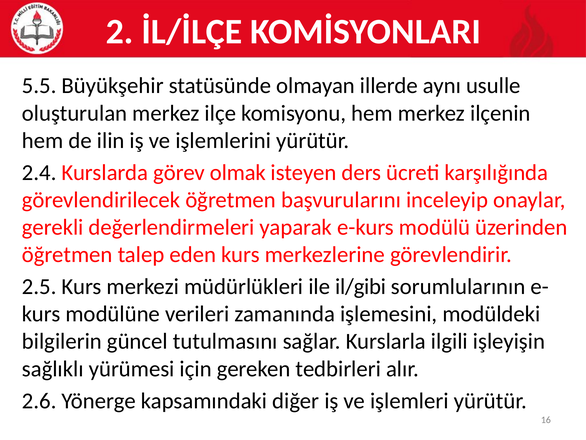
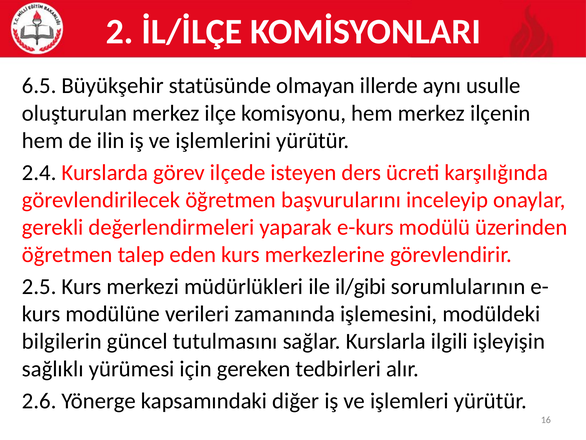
5.5: 5.5 -> 6.5
olmak: olmak -> ilçede
